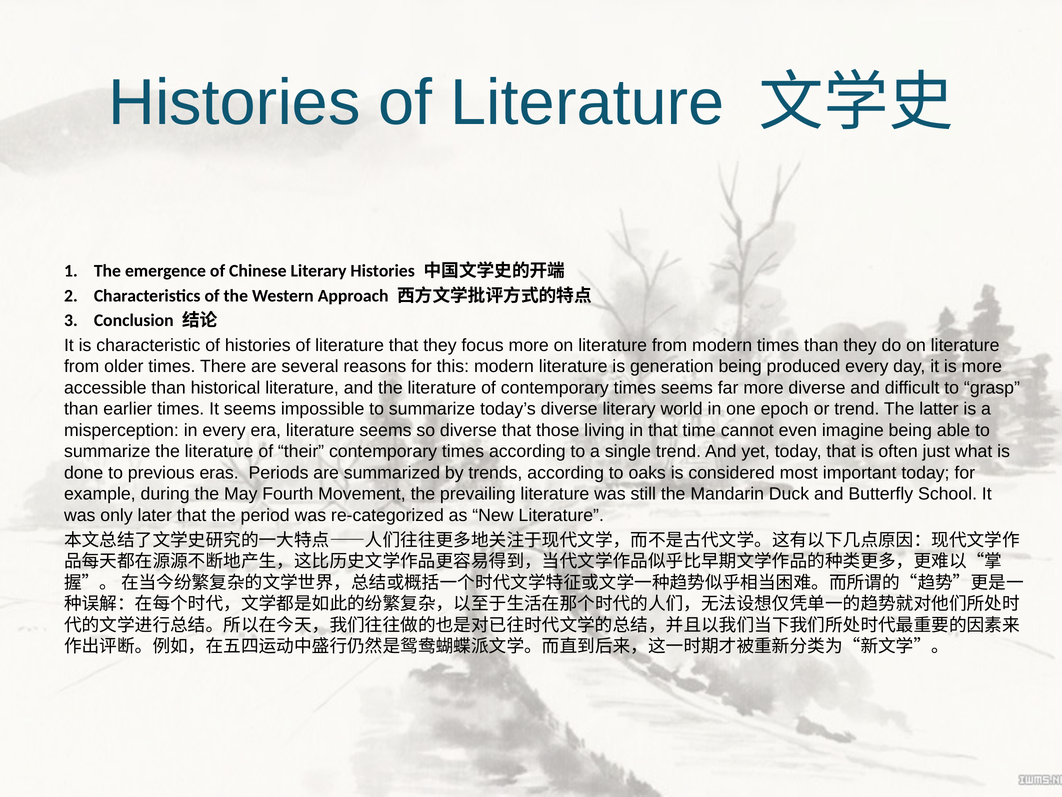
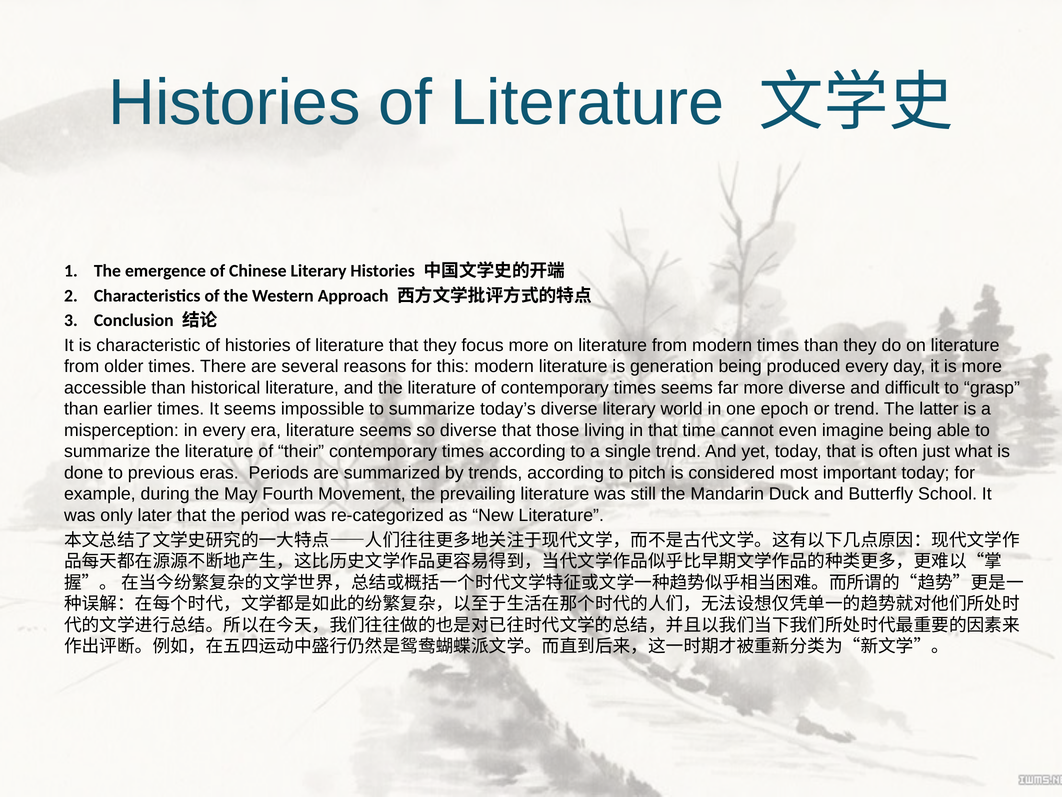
oaks: oaks -> pitch
